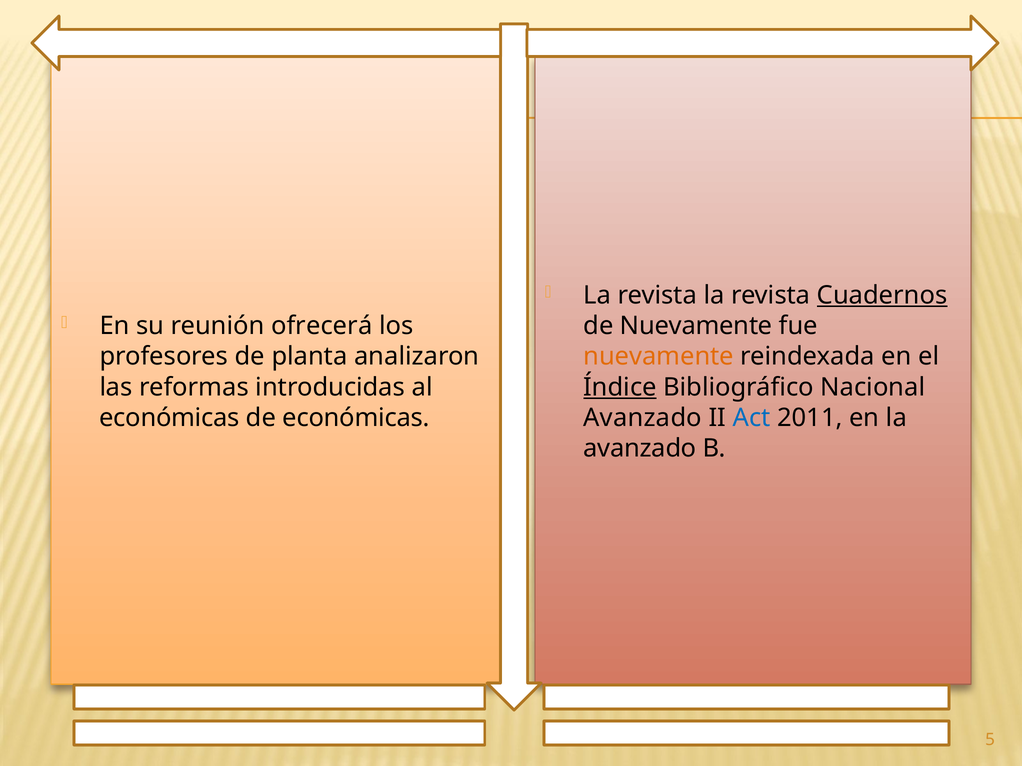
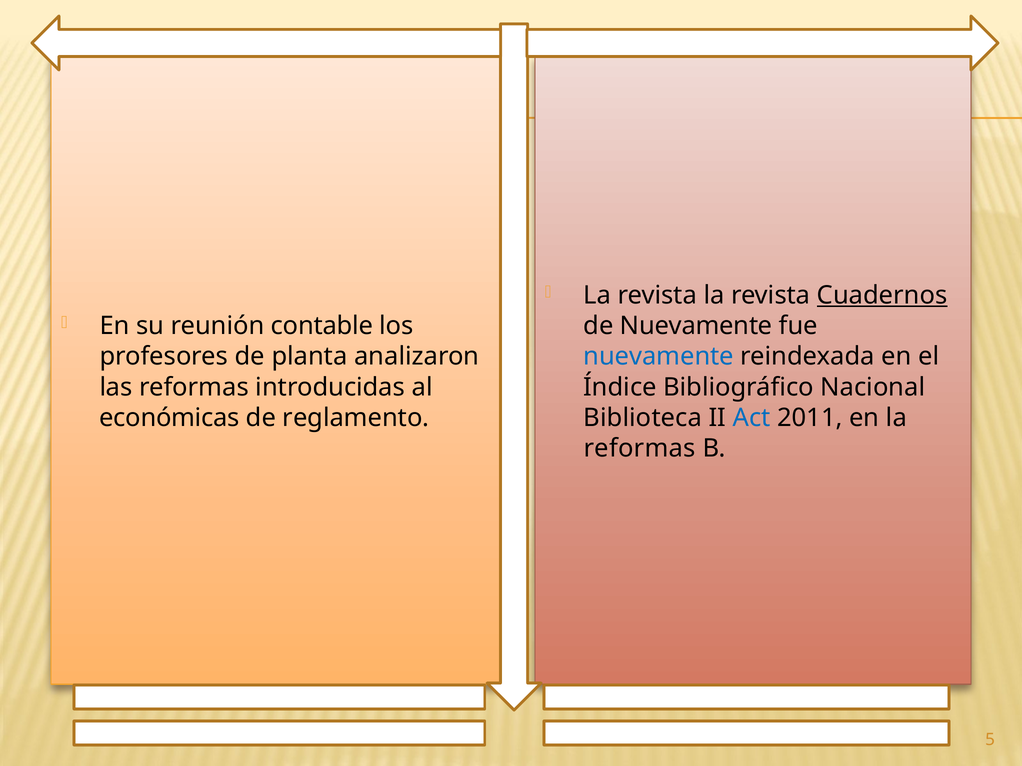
ofrecerá: ofrecerá -> contable
nuevamente at (659, 357) colour: orange -> blue
Índice underline: present -> none
de económicas: económicas -> reglamento
Avanzado at (643, 418): Avanzado -> Biblioteca
avanzado at (640, 449): avanzado -> reformas
